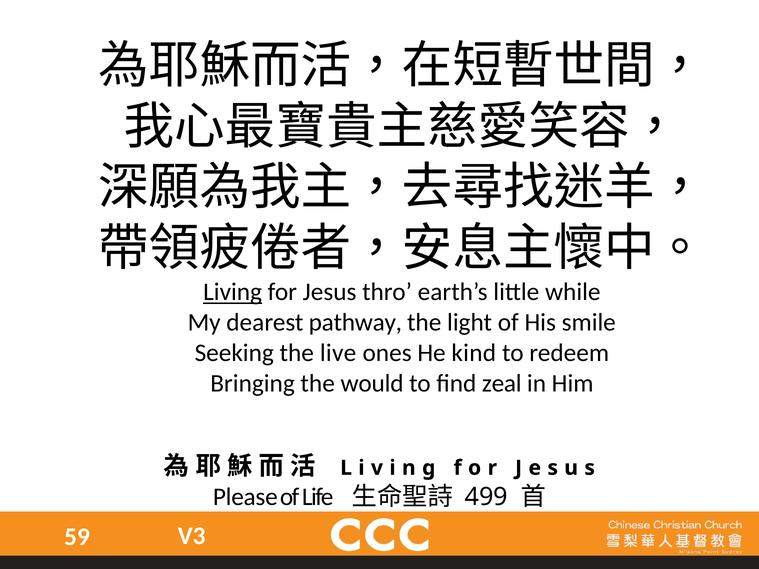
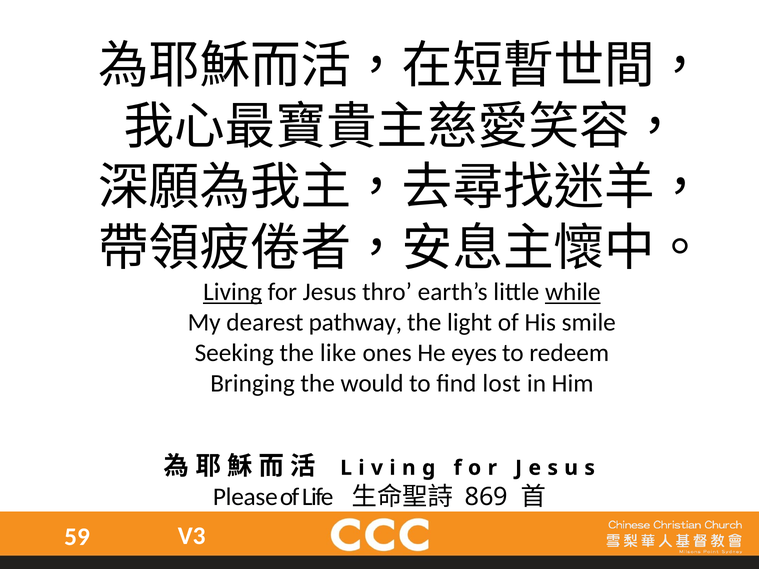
while underline: none -> present
live: live -> like
kind: kind -> eyes
zeal: zeal -> lost
499: 499 -> 869
